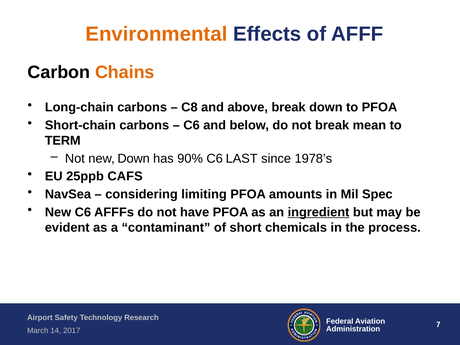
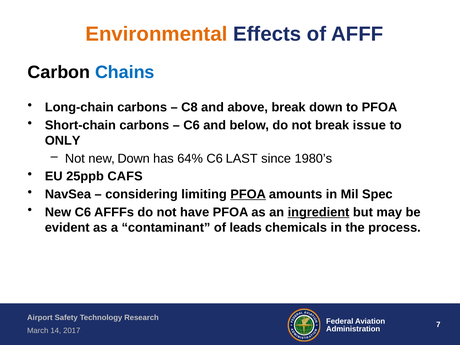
Chains colour: orange -> blue
mean: mean -> issue
TERM: TERM -> ONLY
90%: 90% -> 64%
1978’s: 1978’s -> 1980’s
PFOA at (248, 194) underline: none -> present
short: short -> leads
